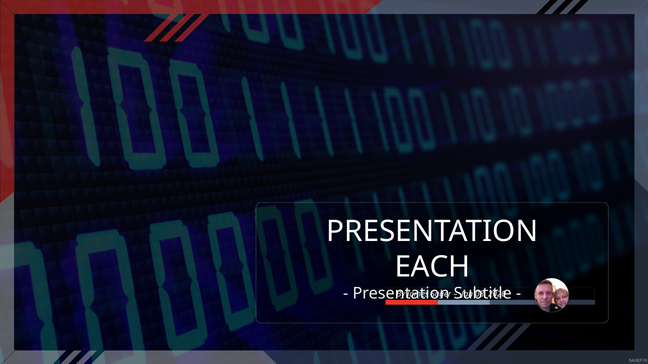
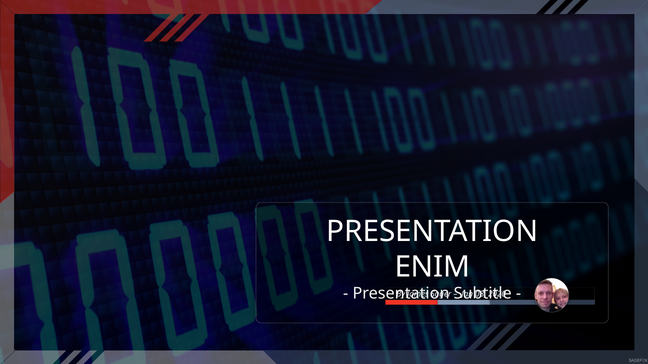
EACH: EACH -> ENIM
